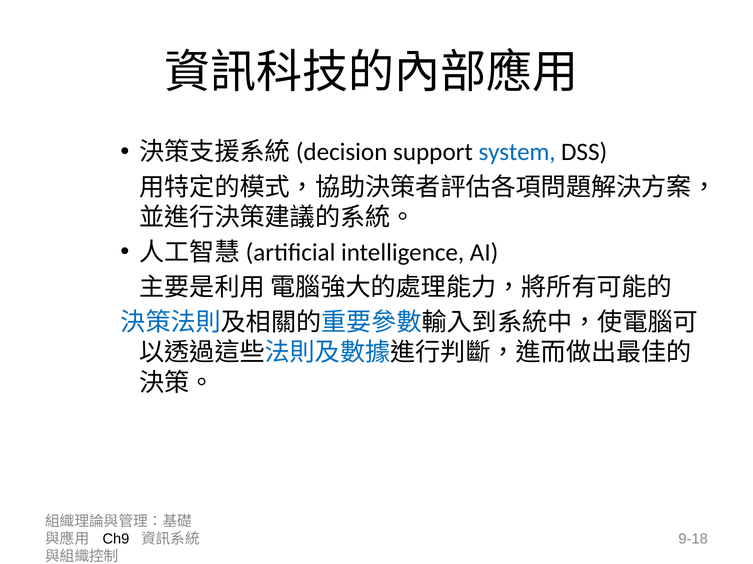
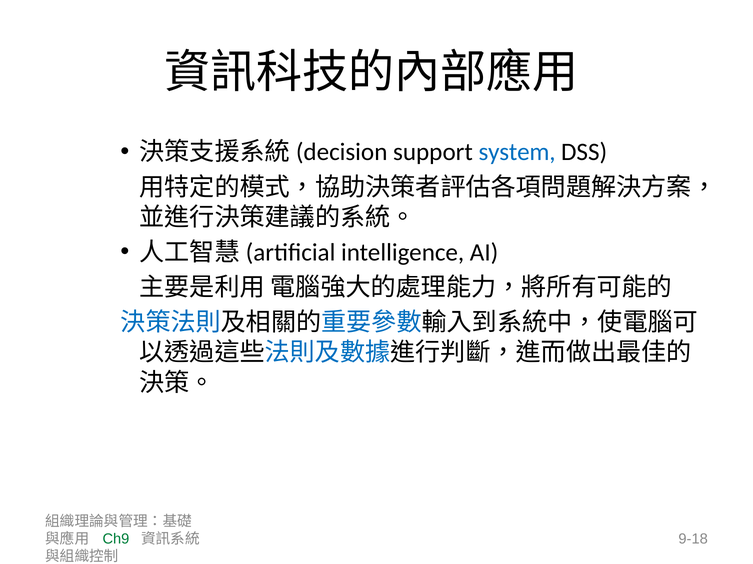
Ch9 colour: black -> green
